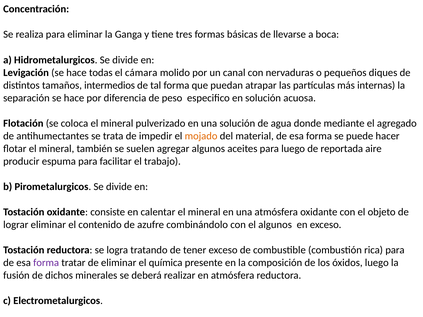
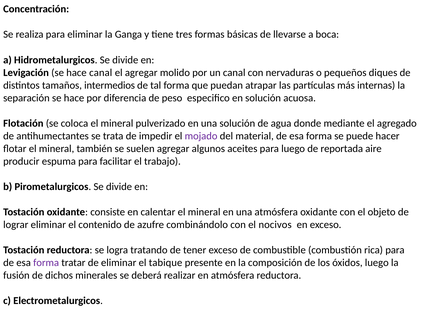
hace todas: todas -> canal
el cámara: cámara -> agregar
mojado colour: orange -> purple
el algunos: algunos -> nocivos
química: química -> tabique
